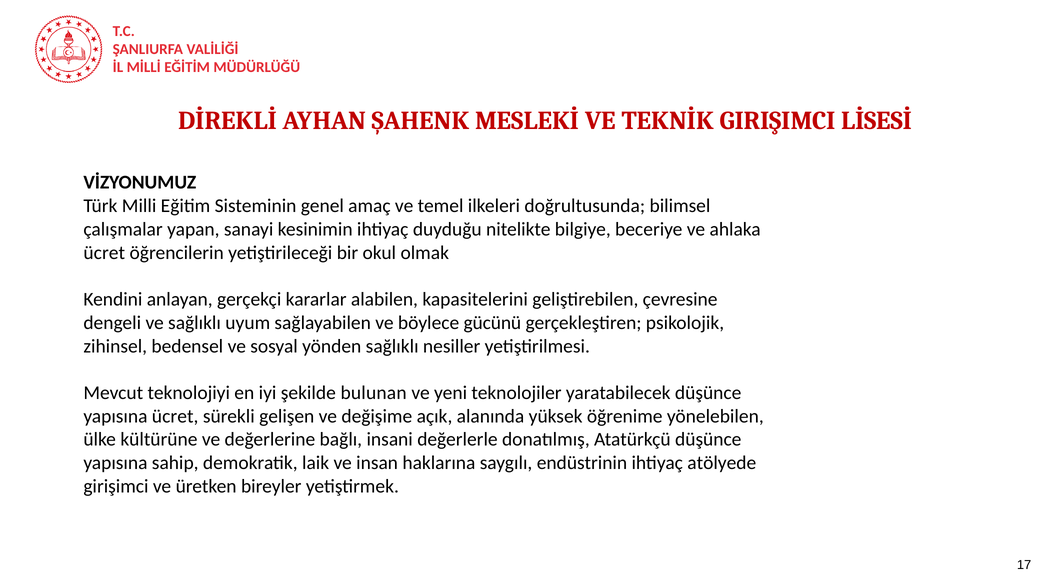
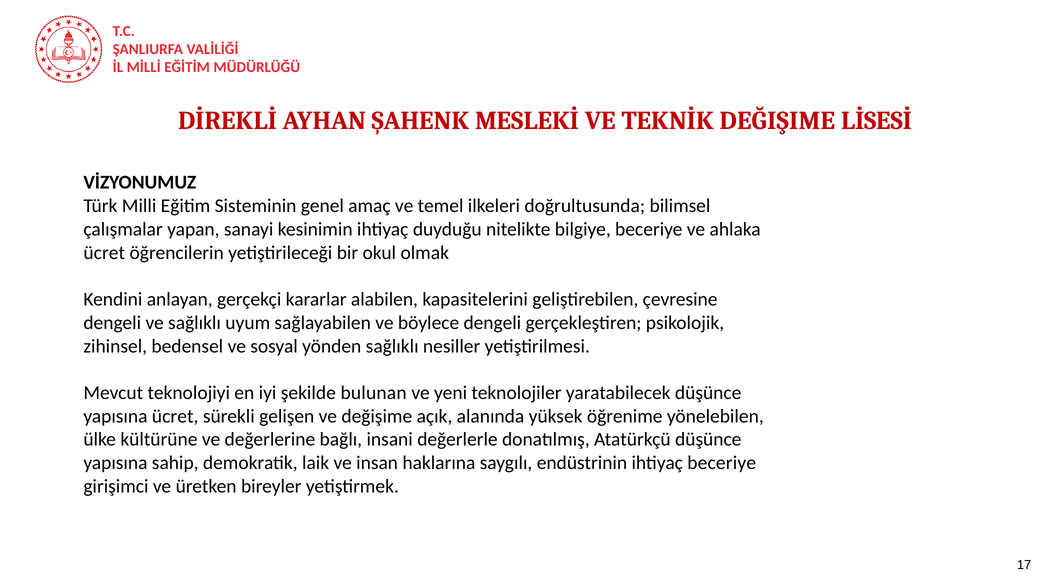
TEKNİK GIRIŞIMCI: GIRIŞIMCI -> DEĞIŞIME
böylece gücünü: gücünü -> dengeli
ihtiyaç atölyede: atölyede -> beceriye
